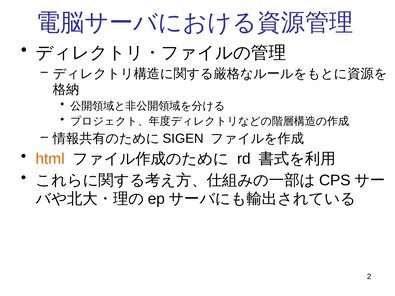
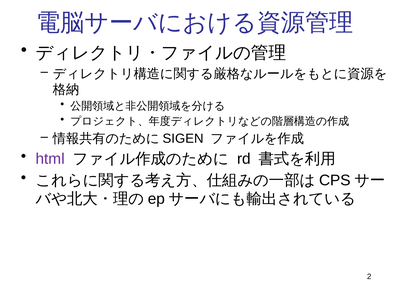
html colour: orange -> purple
